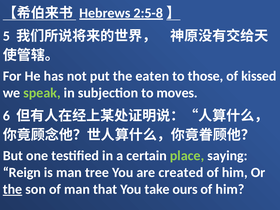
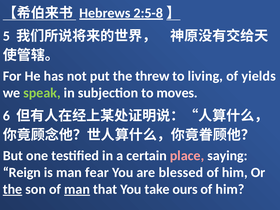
eaten: eaten -> threw
those: those -> living
kissed: kissed -> yields
place colour: light green -> pink
tree: tree -> fear
created: created -> blessed
man at (77, 189) underline: none -> present
